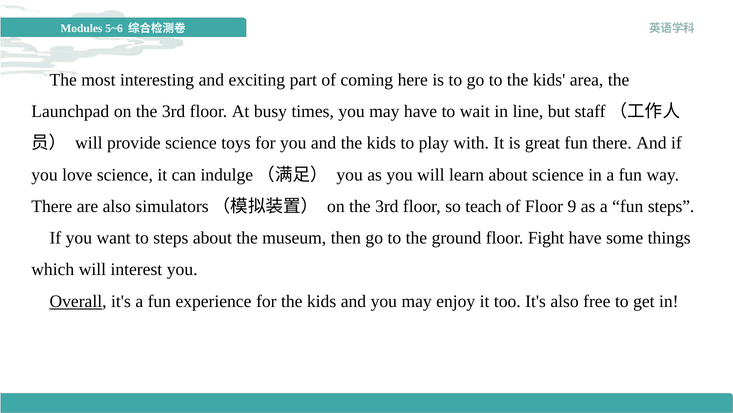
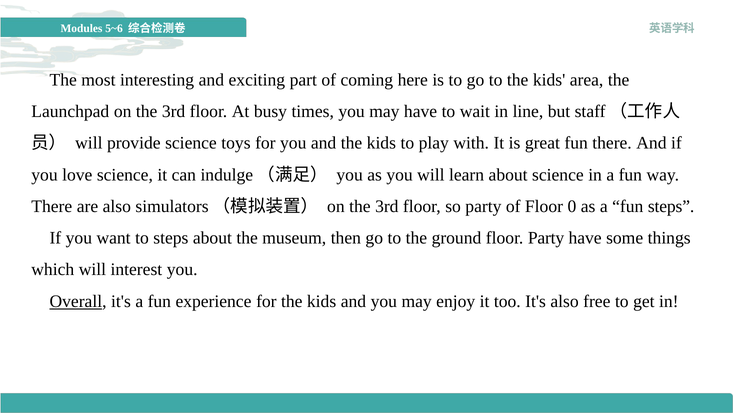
so teach: teach -> party
9: 9 -> 0
floor Fight: Fight -> Party
